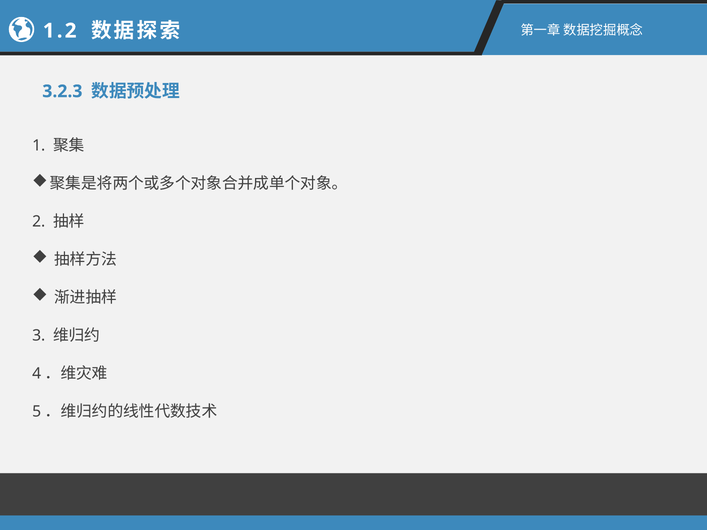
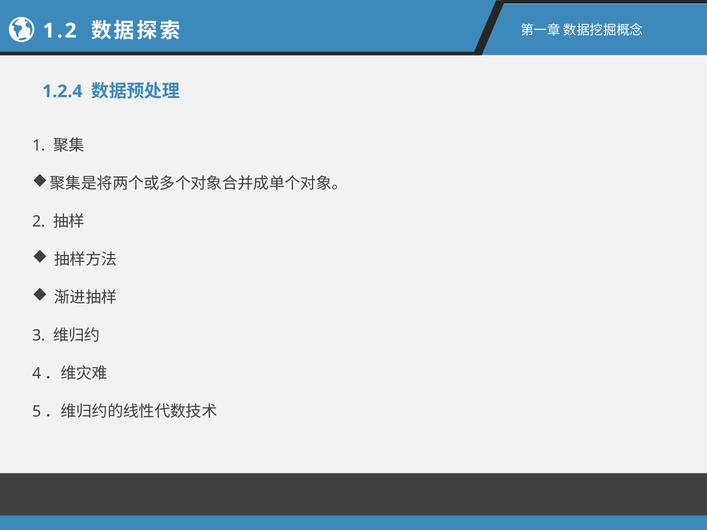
3.2.3: 3.2.3 -> 1.2.4
